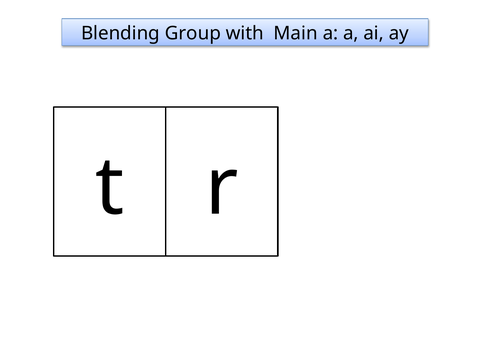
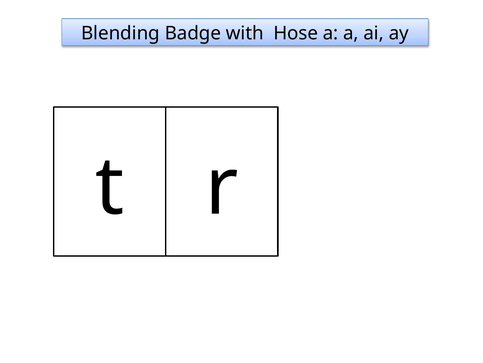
Group: Group -> Badge
Main: Main -> Hose
